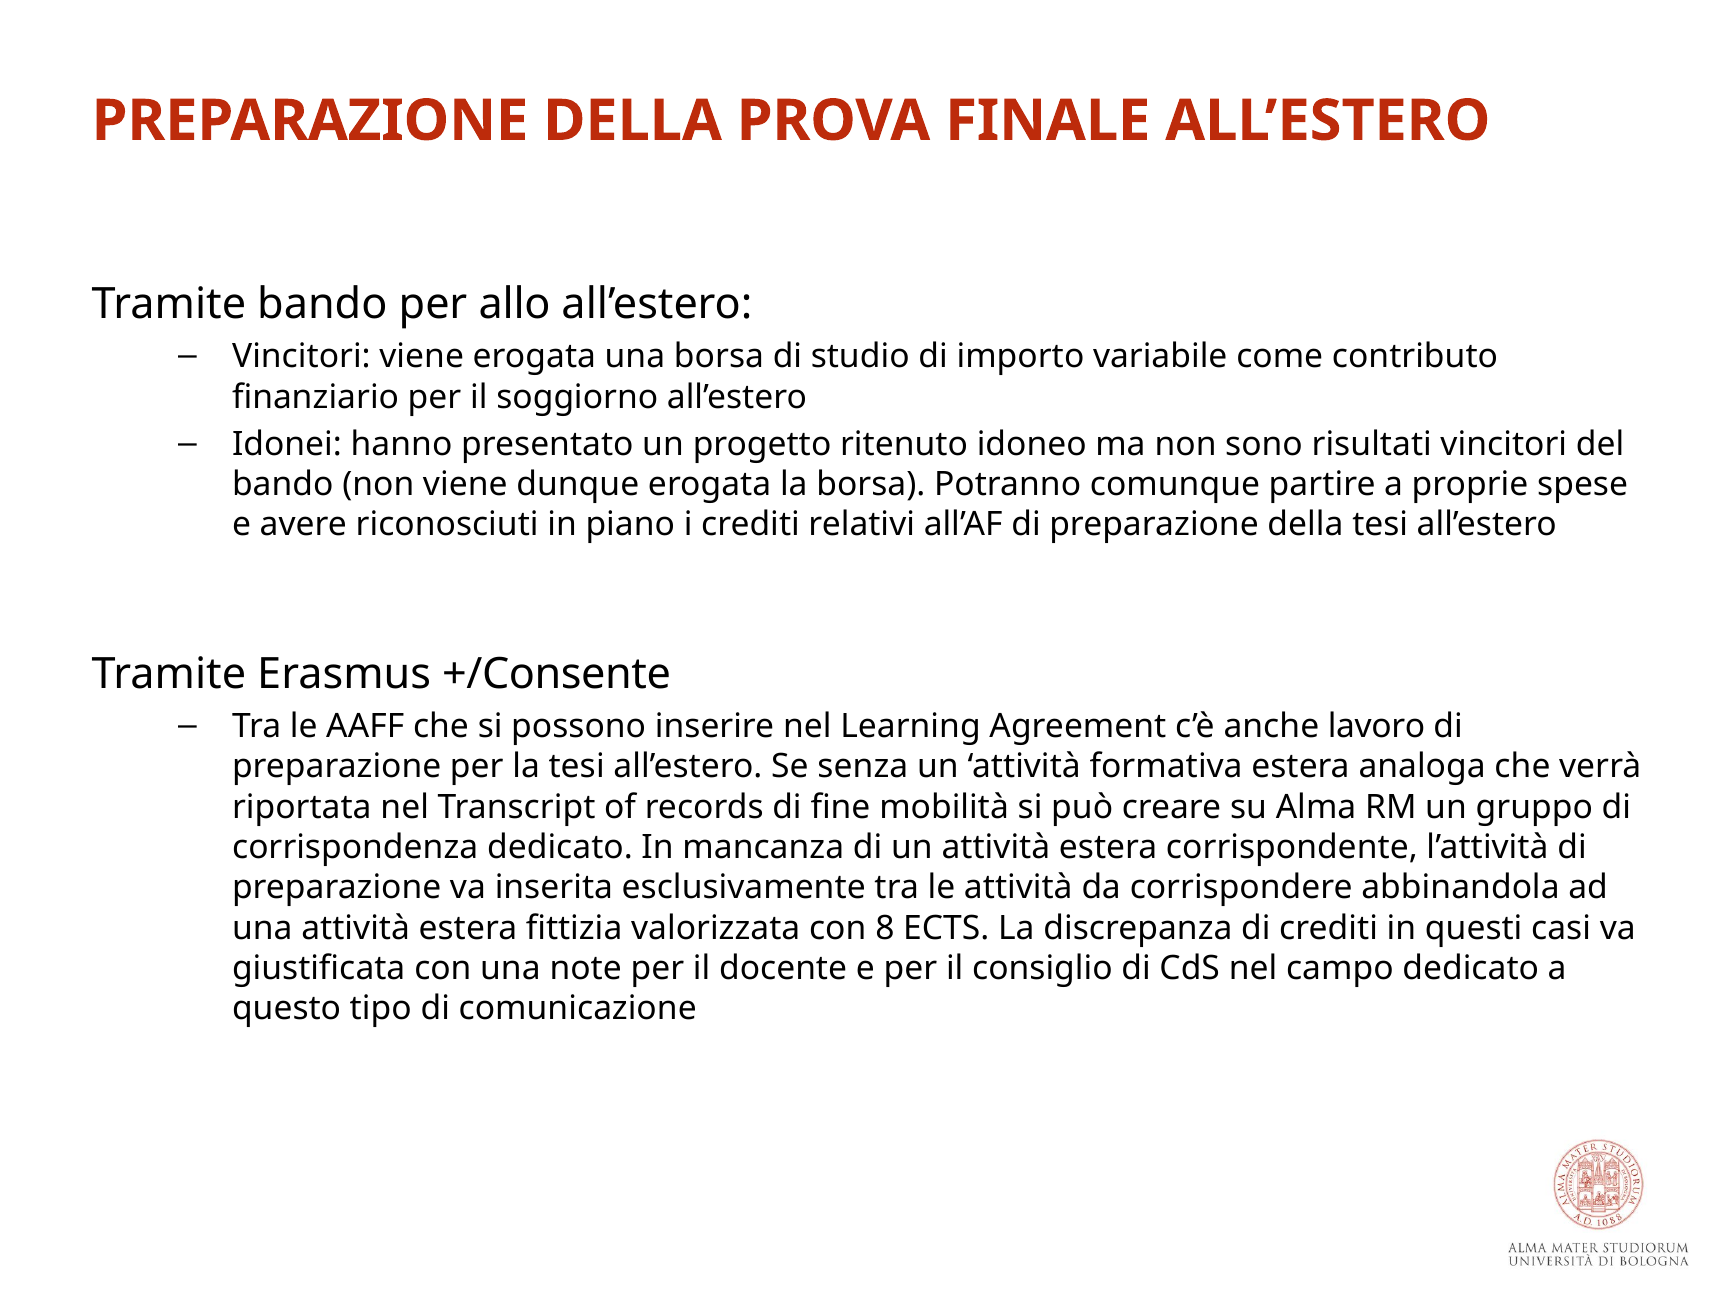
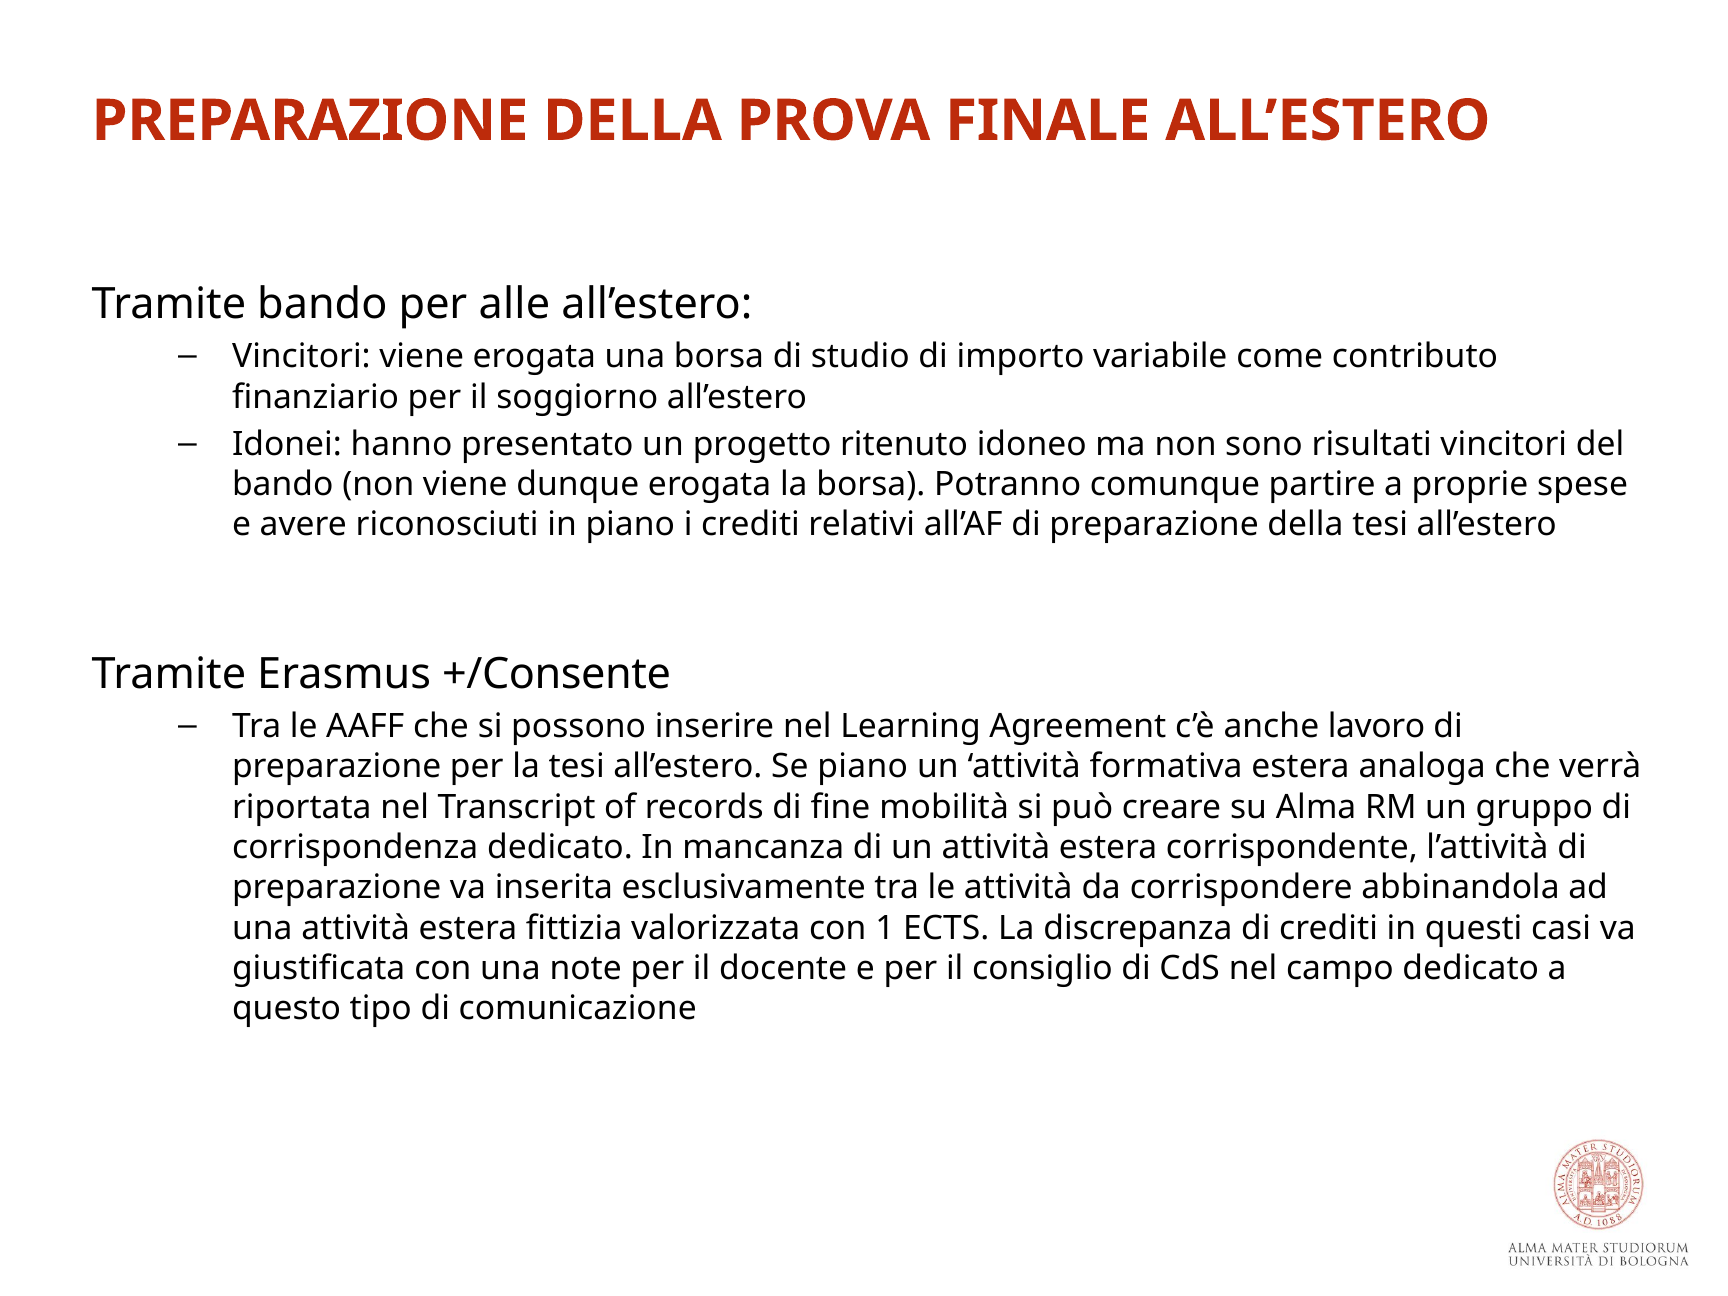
allo: allo -> alle
Se senza: senza -> piano
8: 8 -> 1
